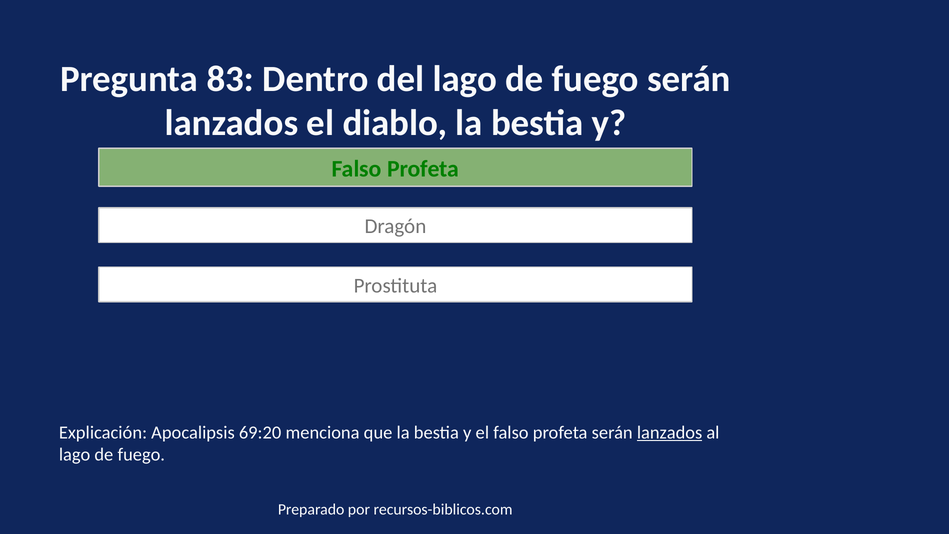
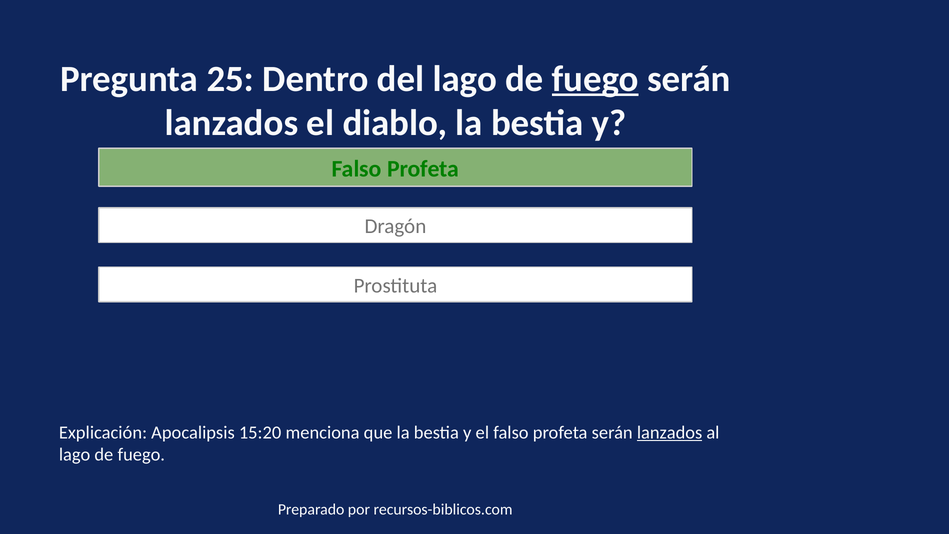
83: 83 -> 25
fuego at (595, 79) underline: none -> present
69:20: 69:20 -> 15:20
